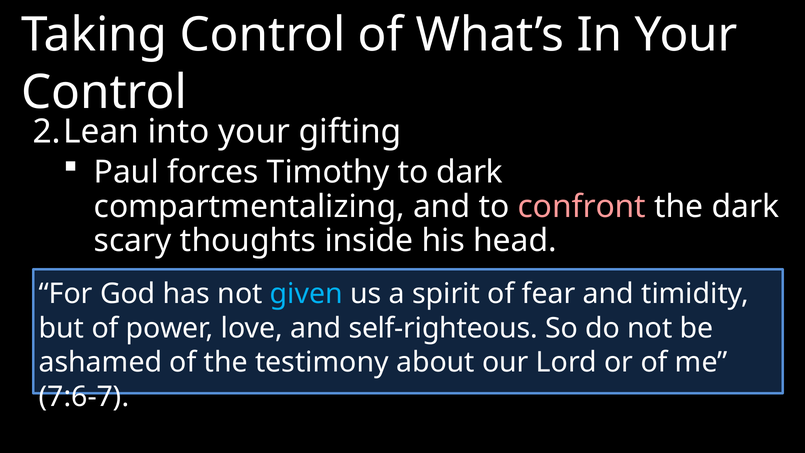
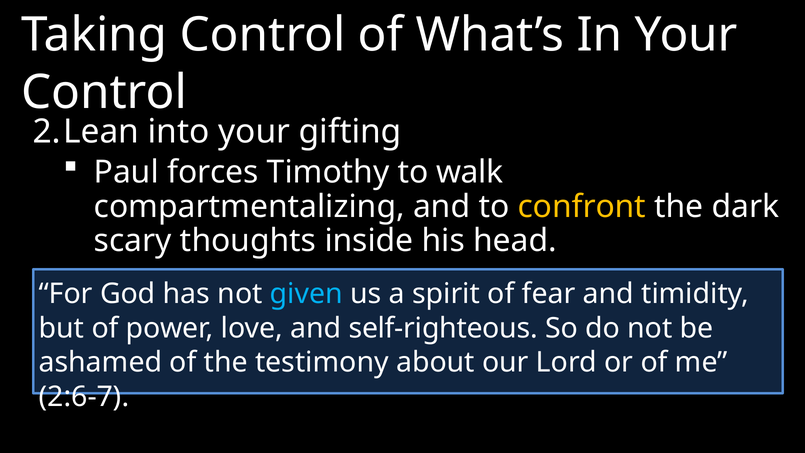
to dark: dark -> walk
confront colour: pink -> yellow
7:6-7: 7:6-7 -> 2:6-7
